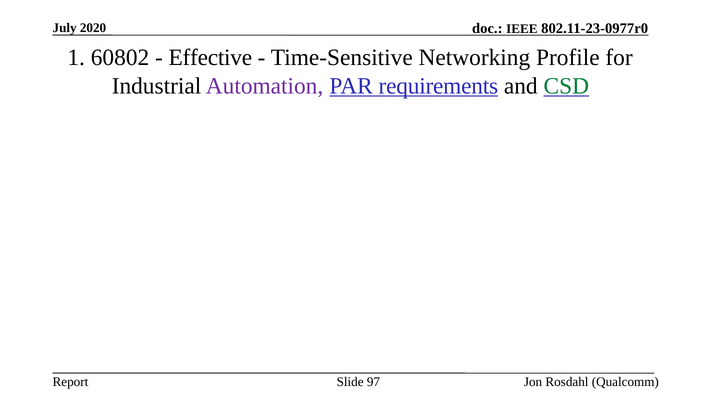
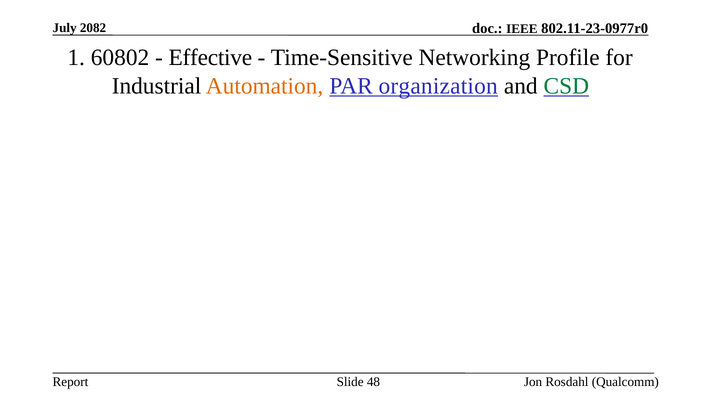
2020: 2020 -> 2082
Automation colour: purple -> orange
requirements: requirements -> organization
97: 97 -> 48
